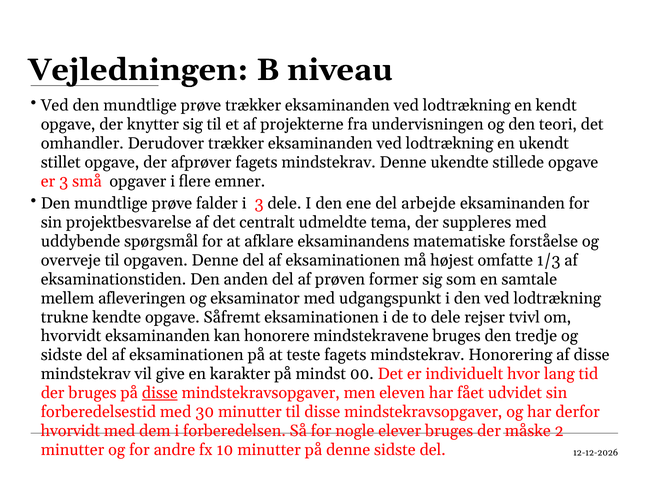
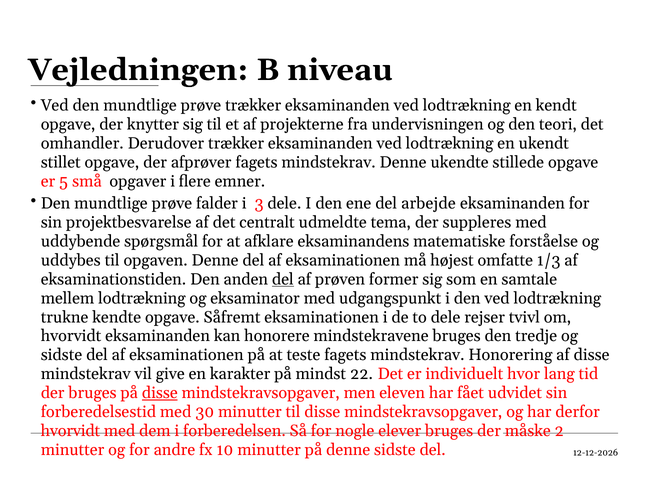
er 3: 3 -> 5
overveje: overveje -> uddybes
del at (283, 279) underline: none -> present
mellem afleveringen: afleveringen -> lodtrækning
00: 00 -> 22
